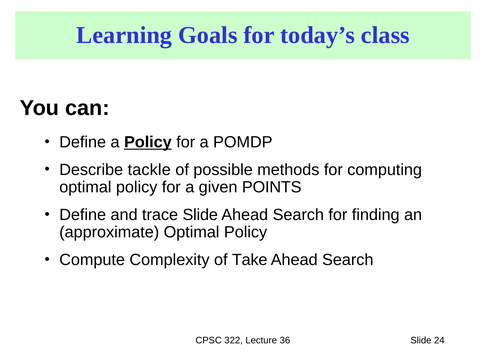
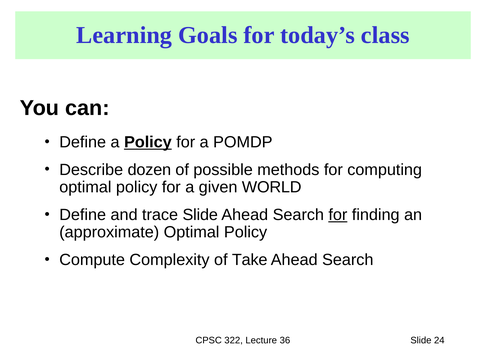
tackle: tackle -> dozen
POINTS: POINTS -> WORLD
for at (338, 215) underline: none -> present
